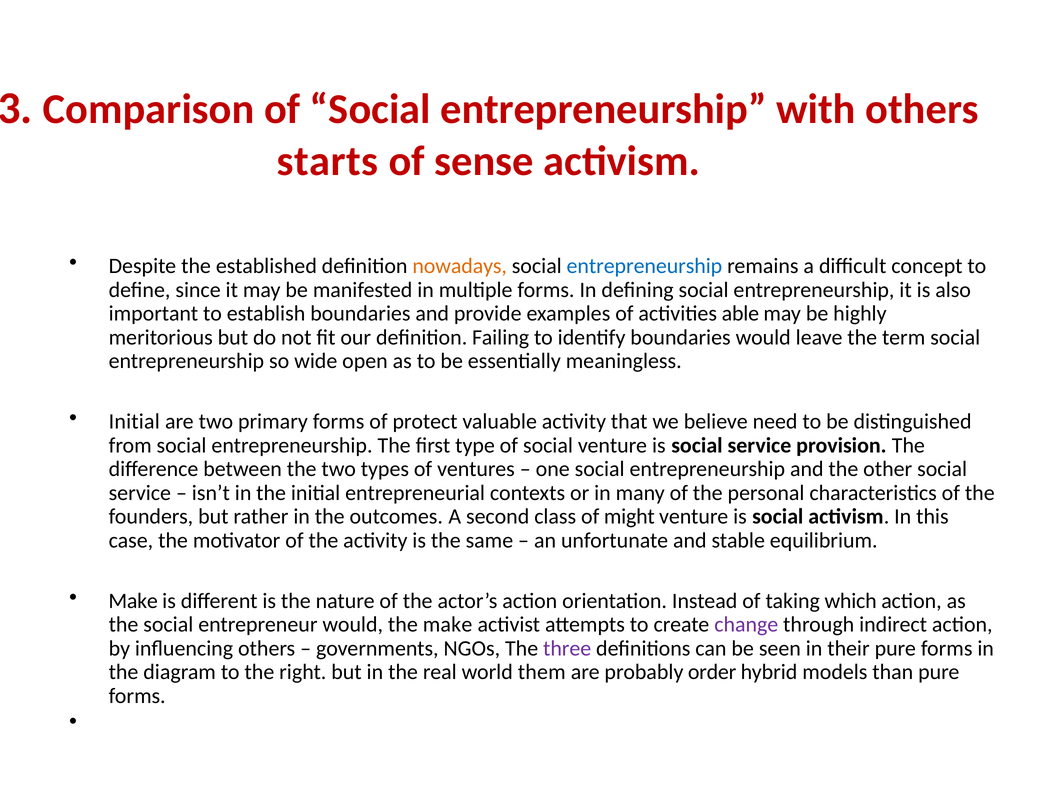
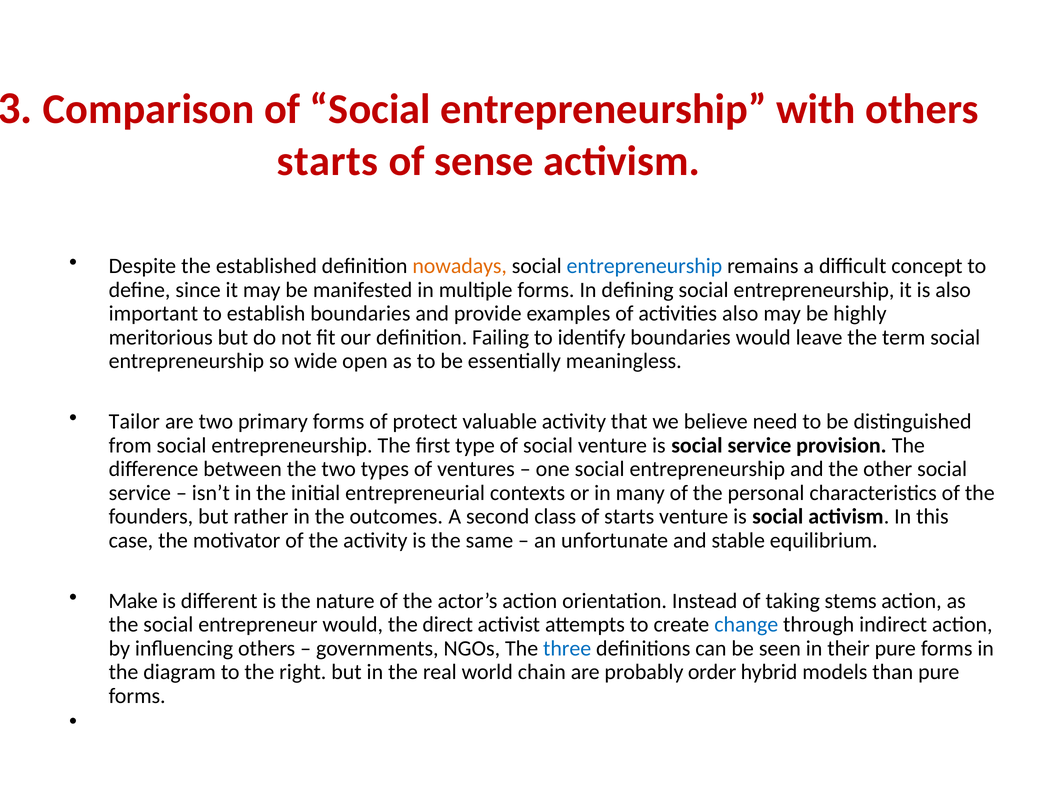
activities able: able -> also
Initial at (134, 421): Initial -> Tailor
of might: might -> starts
which: which -> stems
the make: make -> direct
change colour: purple -> blue
three colour: purple -> blue
them: them -> chain
